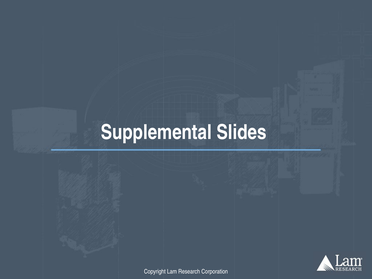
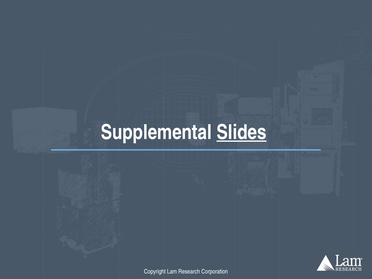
Slides underline: none -> present
